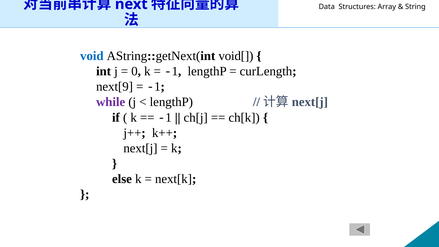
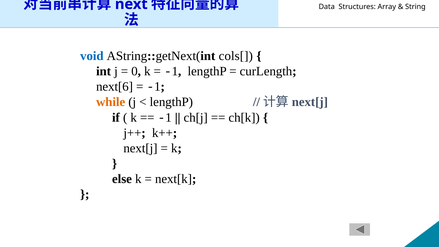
void[: void[ -> cols[
next[9: next[9 -> next[6
while colour: purple -> orange
